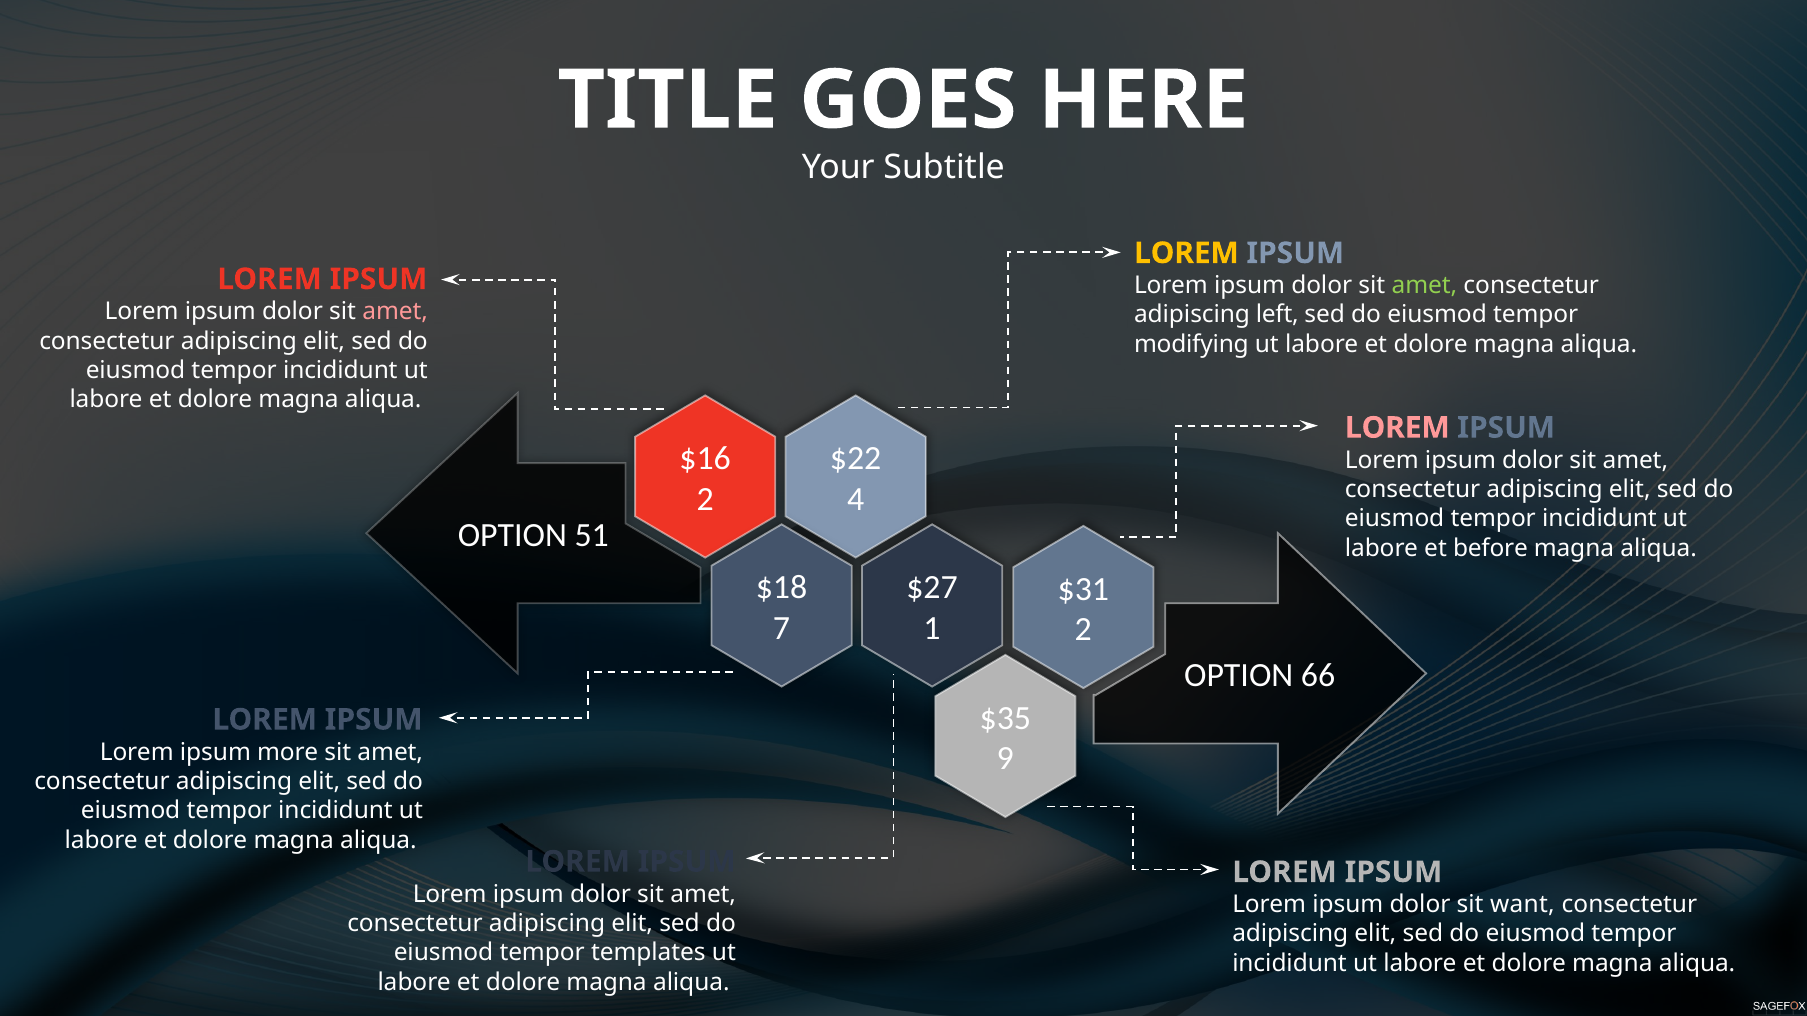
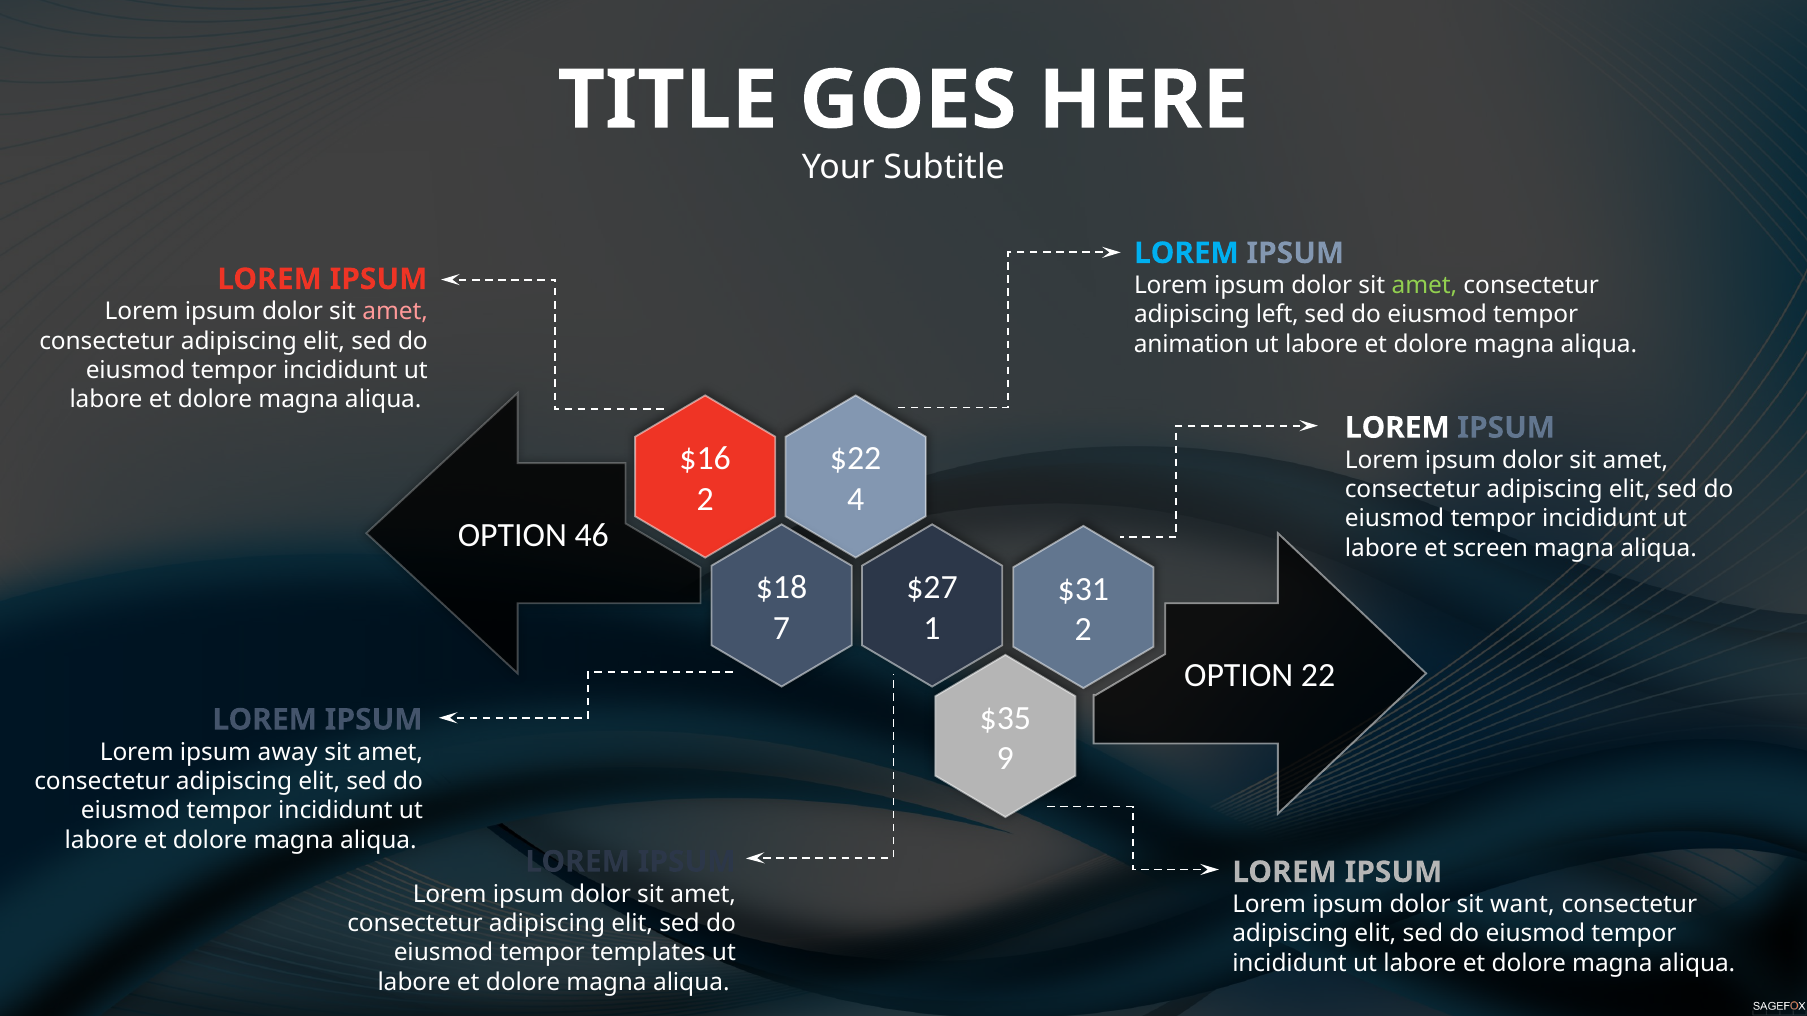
LOREM at (1186, 253) colour: yellow -> light blue
modifying: modifying -> animation
LOREM at (1397, 428) colour: pink -> white
51: 51 -> 46
before: before -> screen
66: 66 -> 22
more: more -> away
